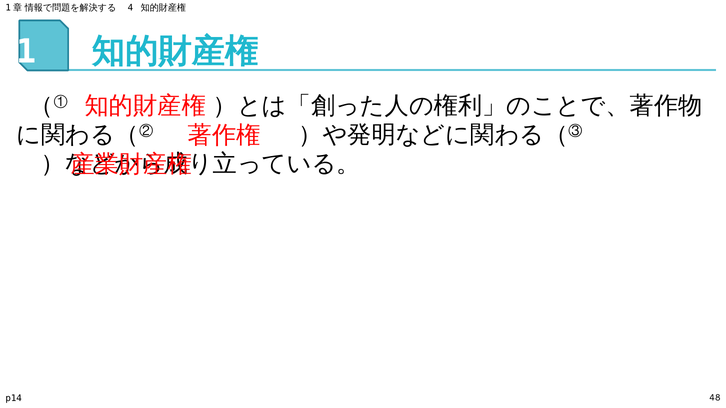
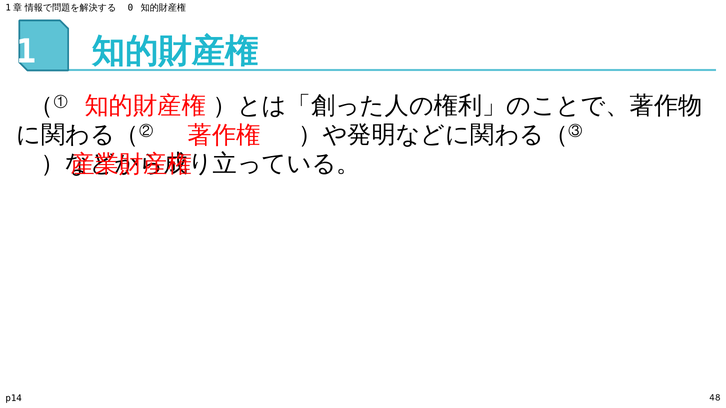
4: 4 -> 0
